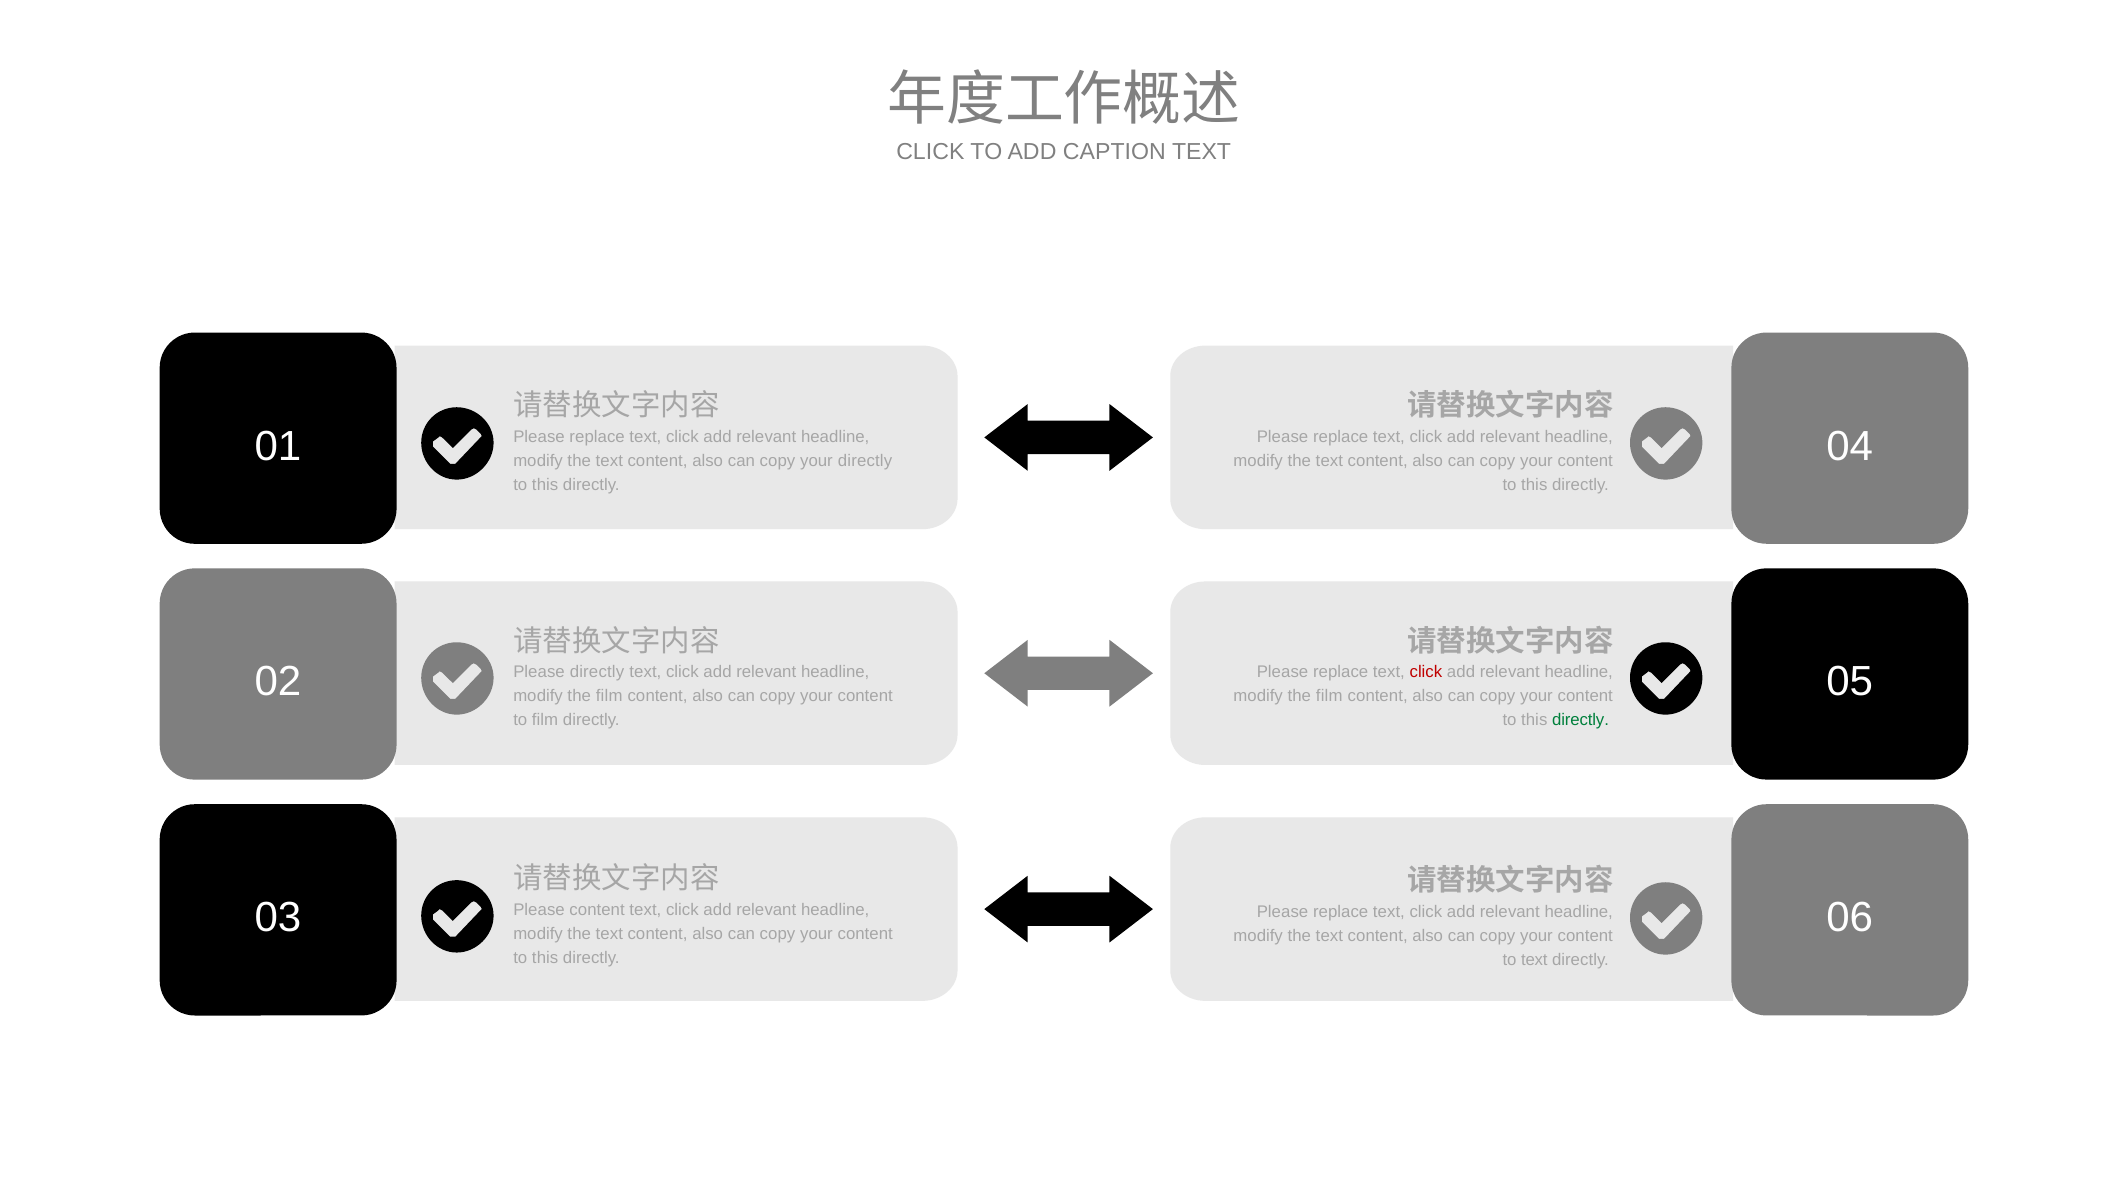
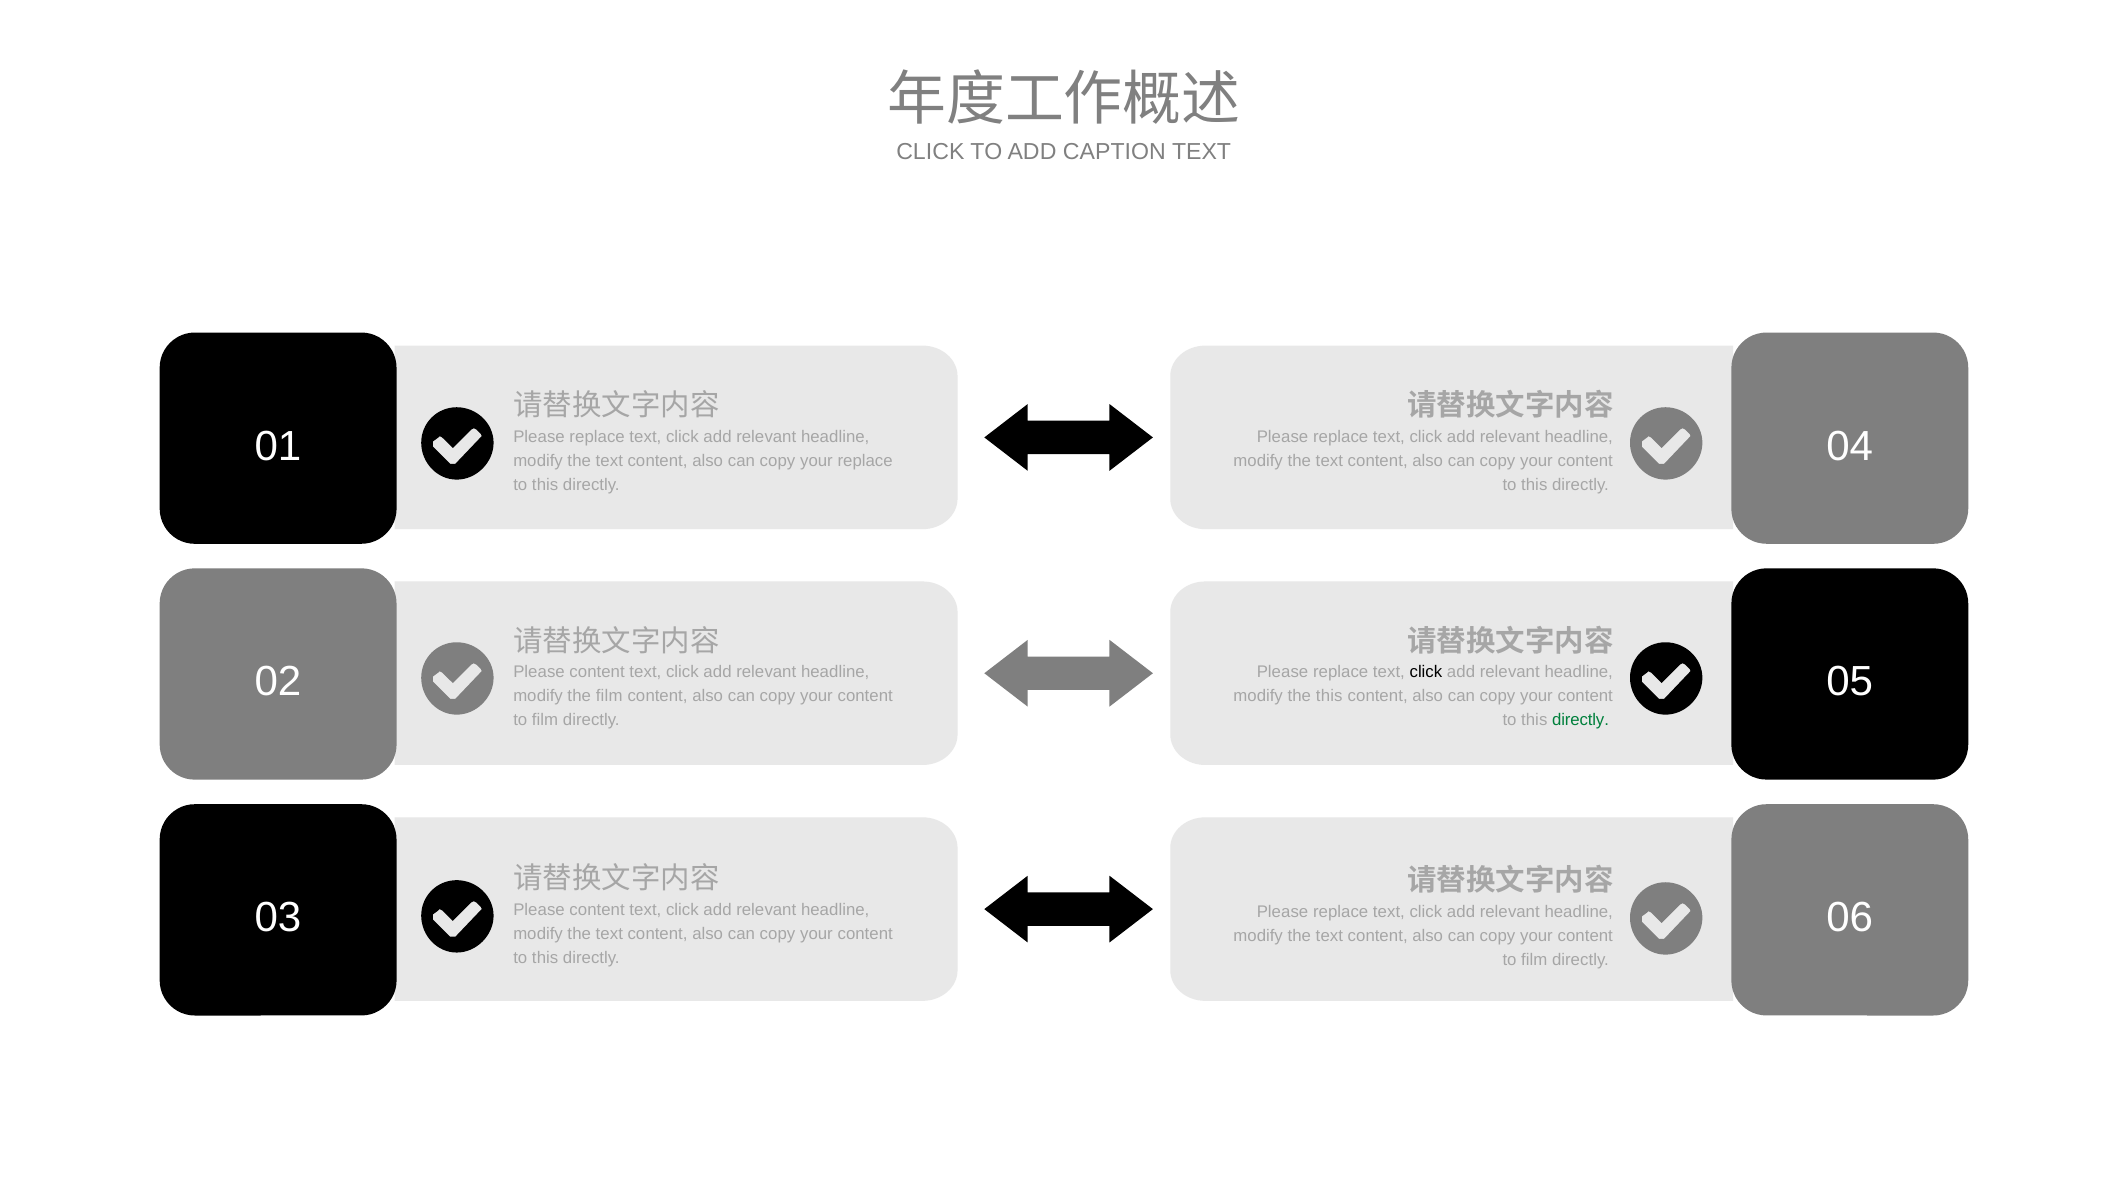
your directly: directly -> replace
directly at (597, 672): directly -> content
click at (1426, 672) colour: red -> black
film at (1329, 696): film -> this
text at (1534, 960): text -> film
